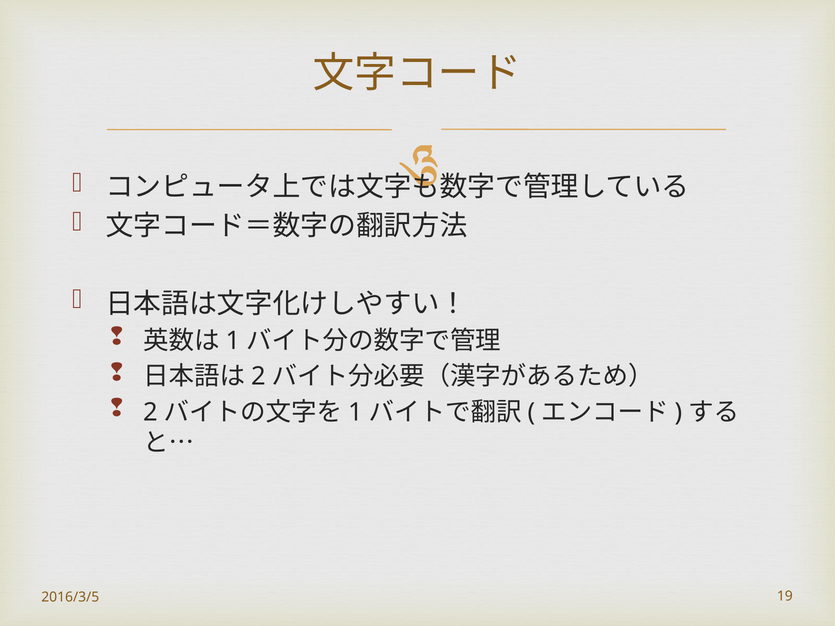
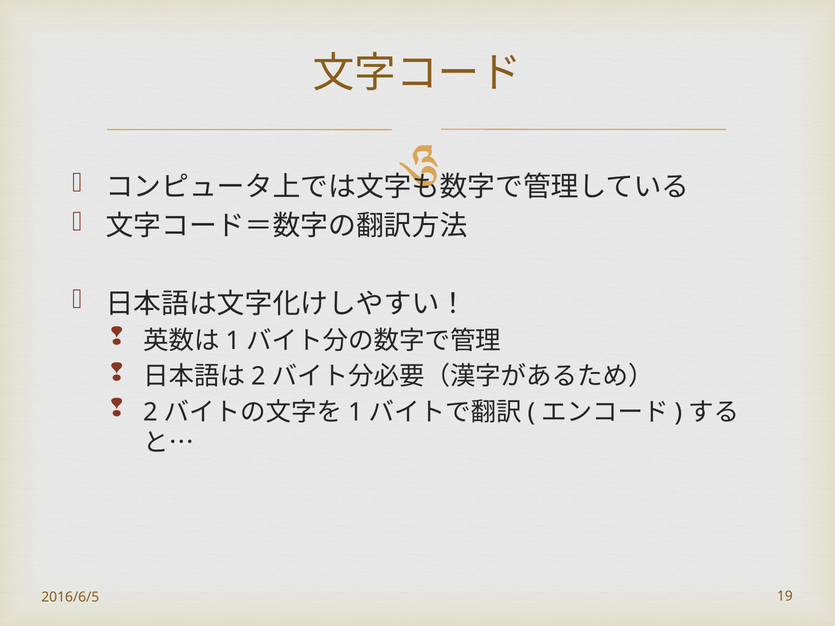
2016/3/5: 2016/3/5 -> 2016/6/5
